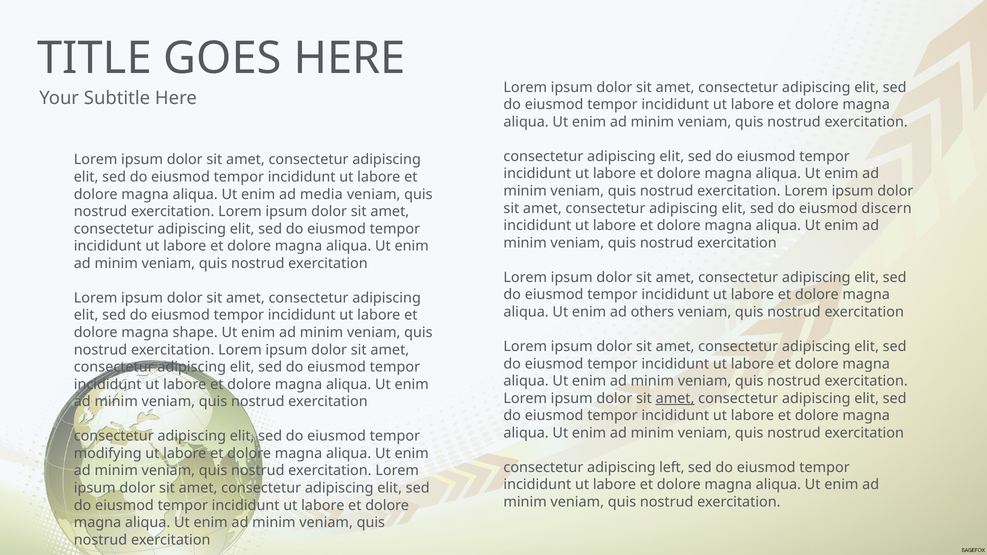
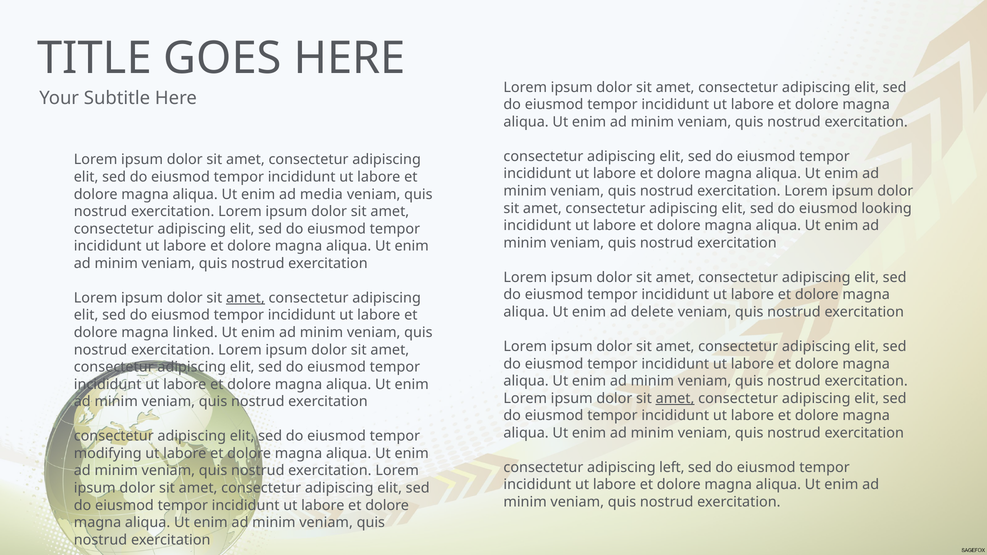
discern: discern -> looking
amet at (245, 298) underline: none -> present
others: others -> delete
shape: shape -> linked
